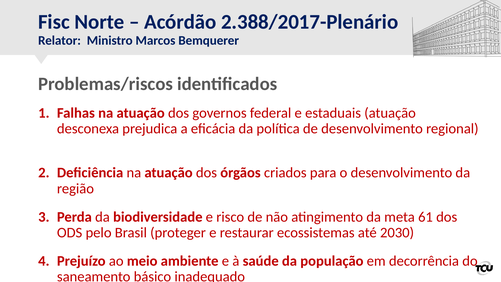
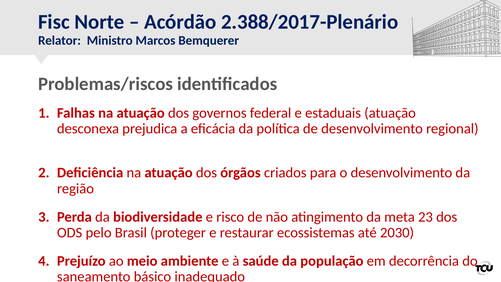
61: 61 -> 23
